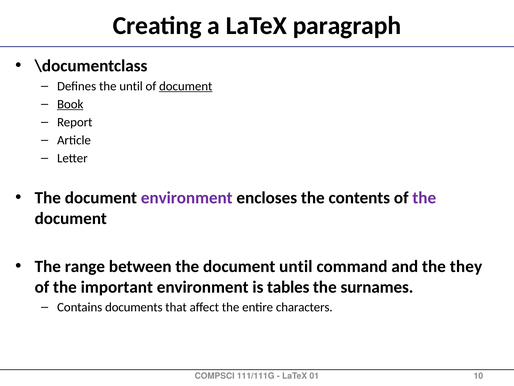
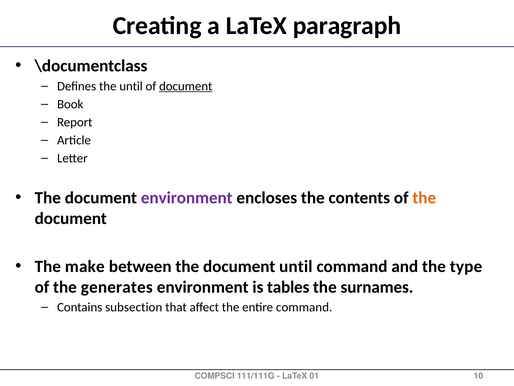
Book underline: present -> none
the at (424, 198) colour: purple -> orange
range: range -> make
they: they -> type
important: important -> generates
documents: documents -> subsection
entire characters: characters -> command
